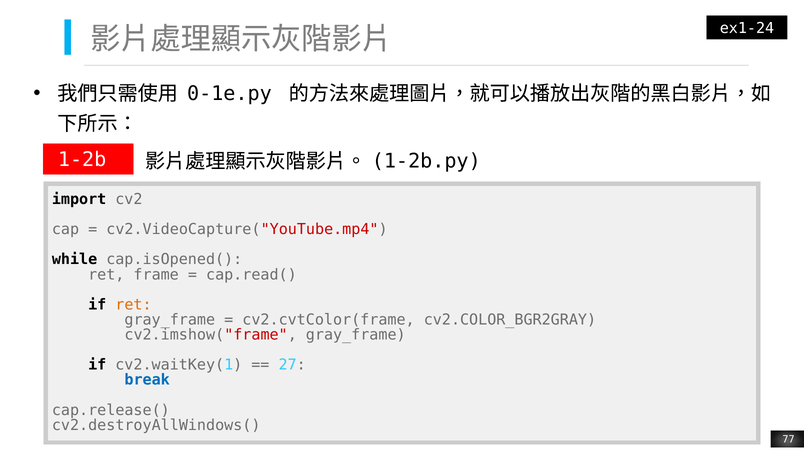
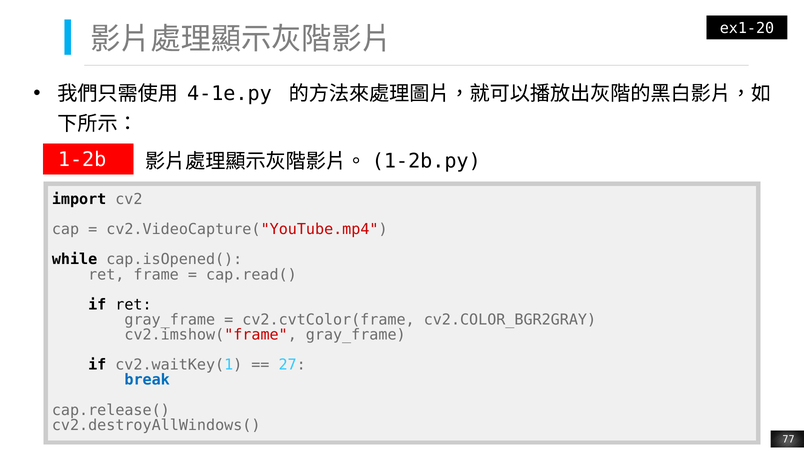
ex1-24: ex1-24 -> ex1-20
0-1e.py: 0-1e.py -> 4-1e.py
ret at (133, 305) colour: orange -> black
